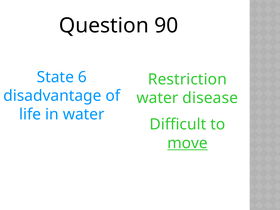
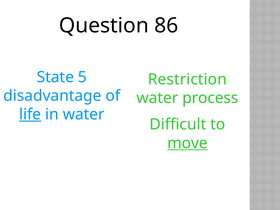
90: 90 -> 86
6: 6 -> 5
disease: disease -> process
life underline: none -> present
